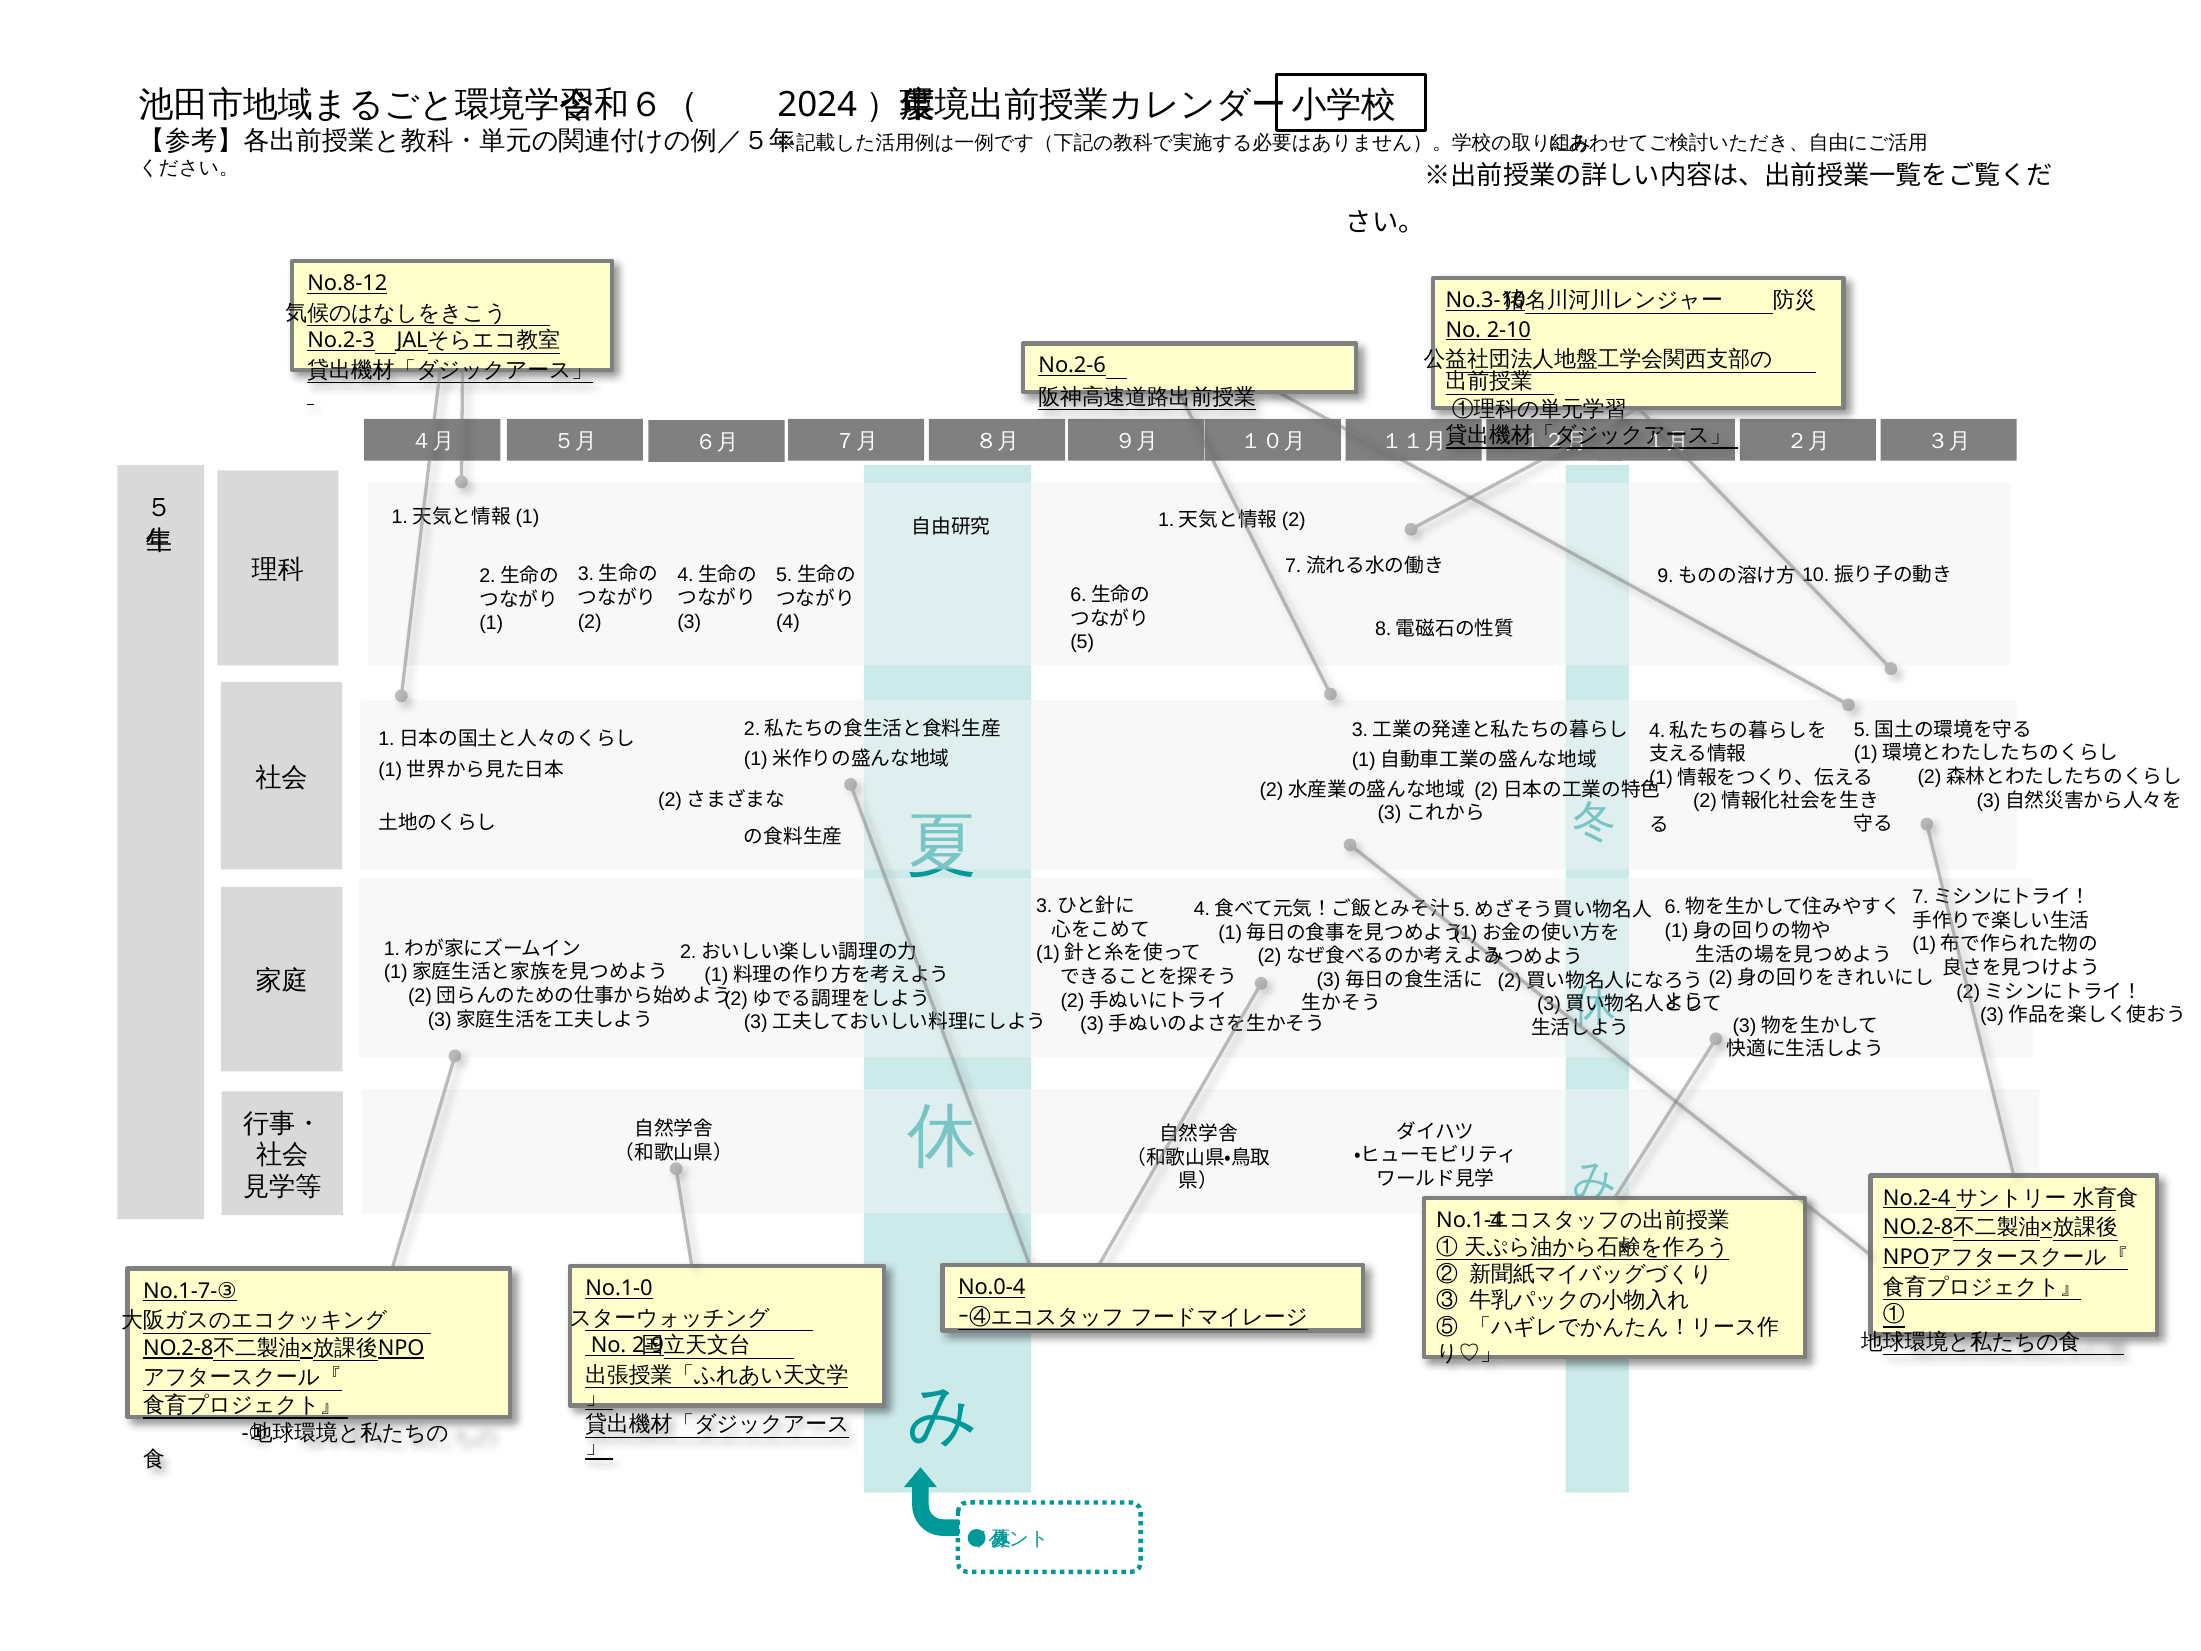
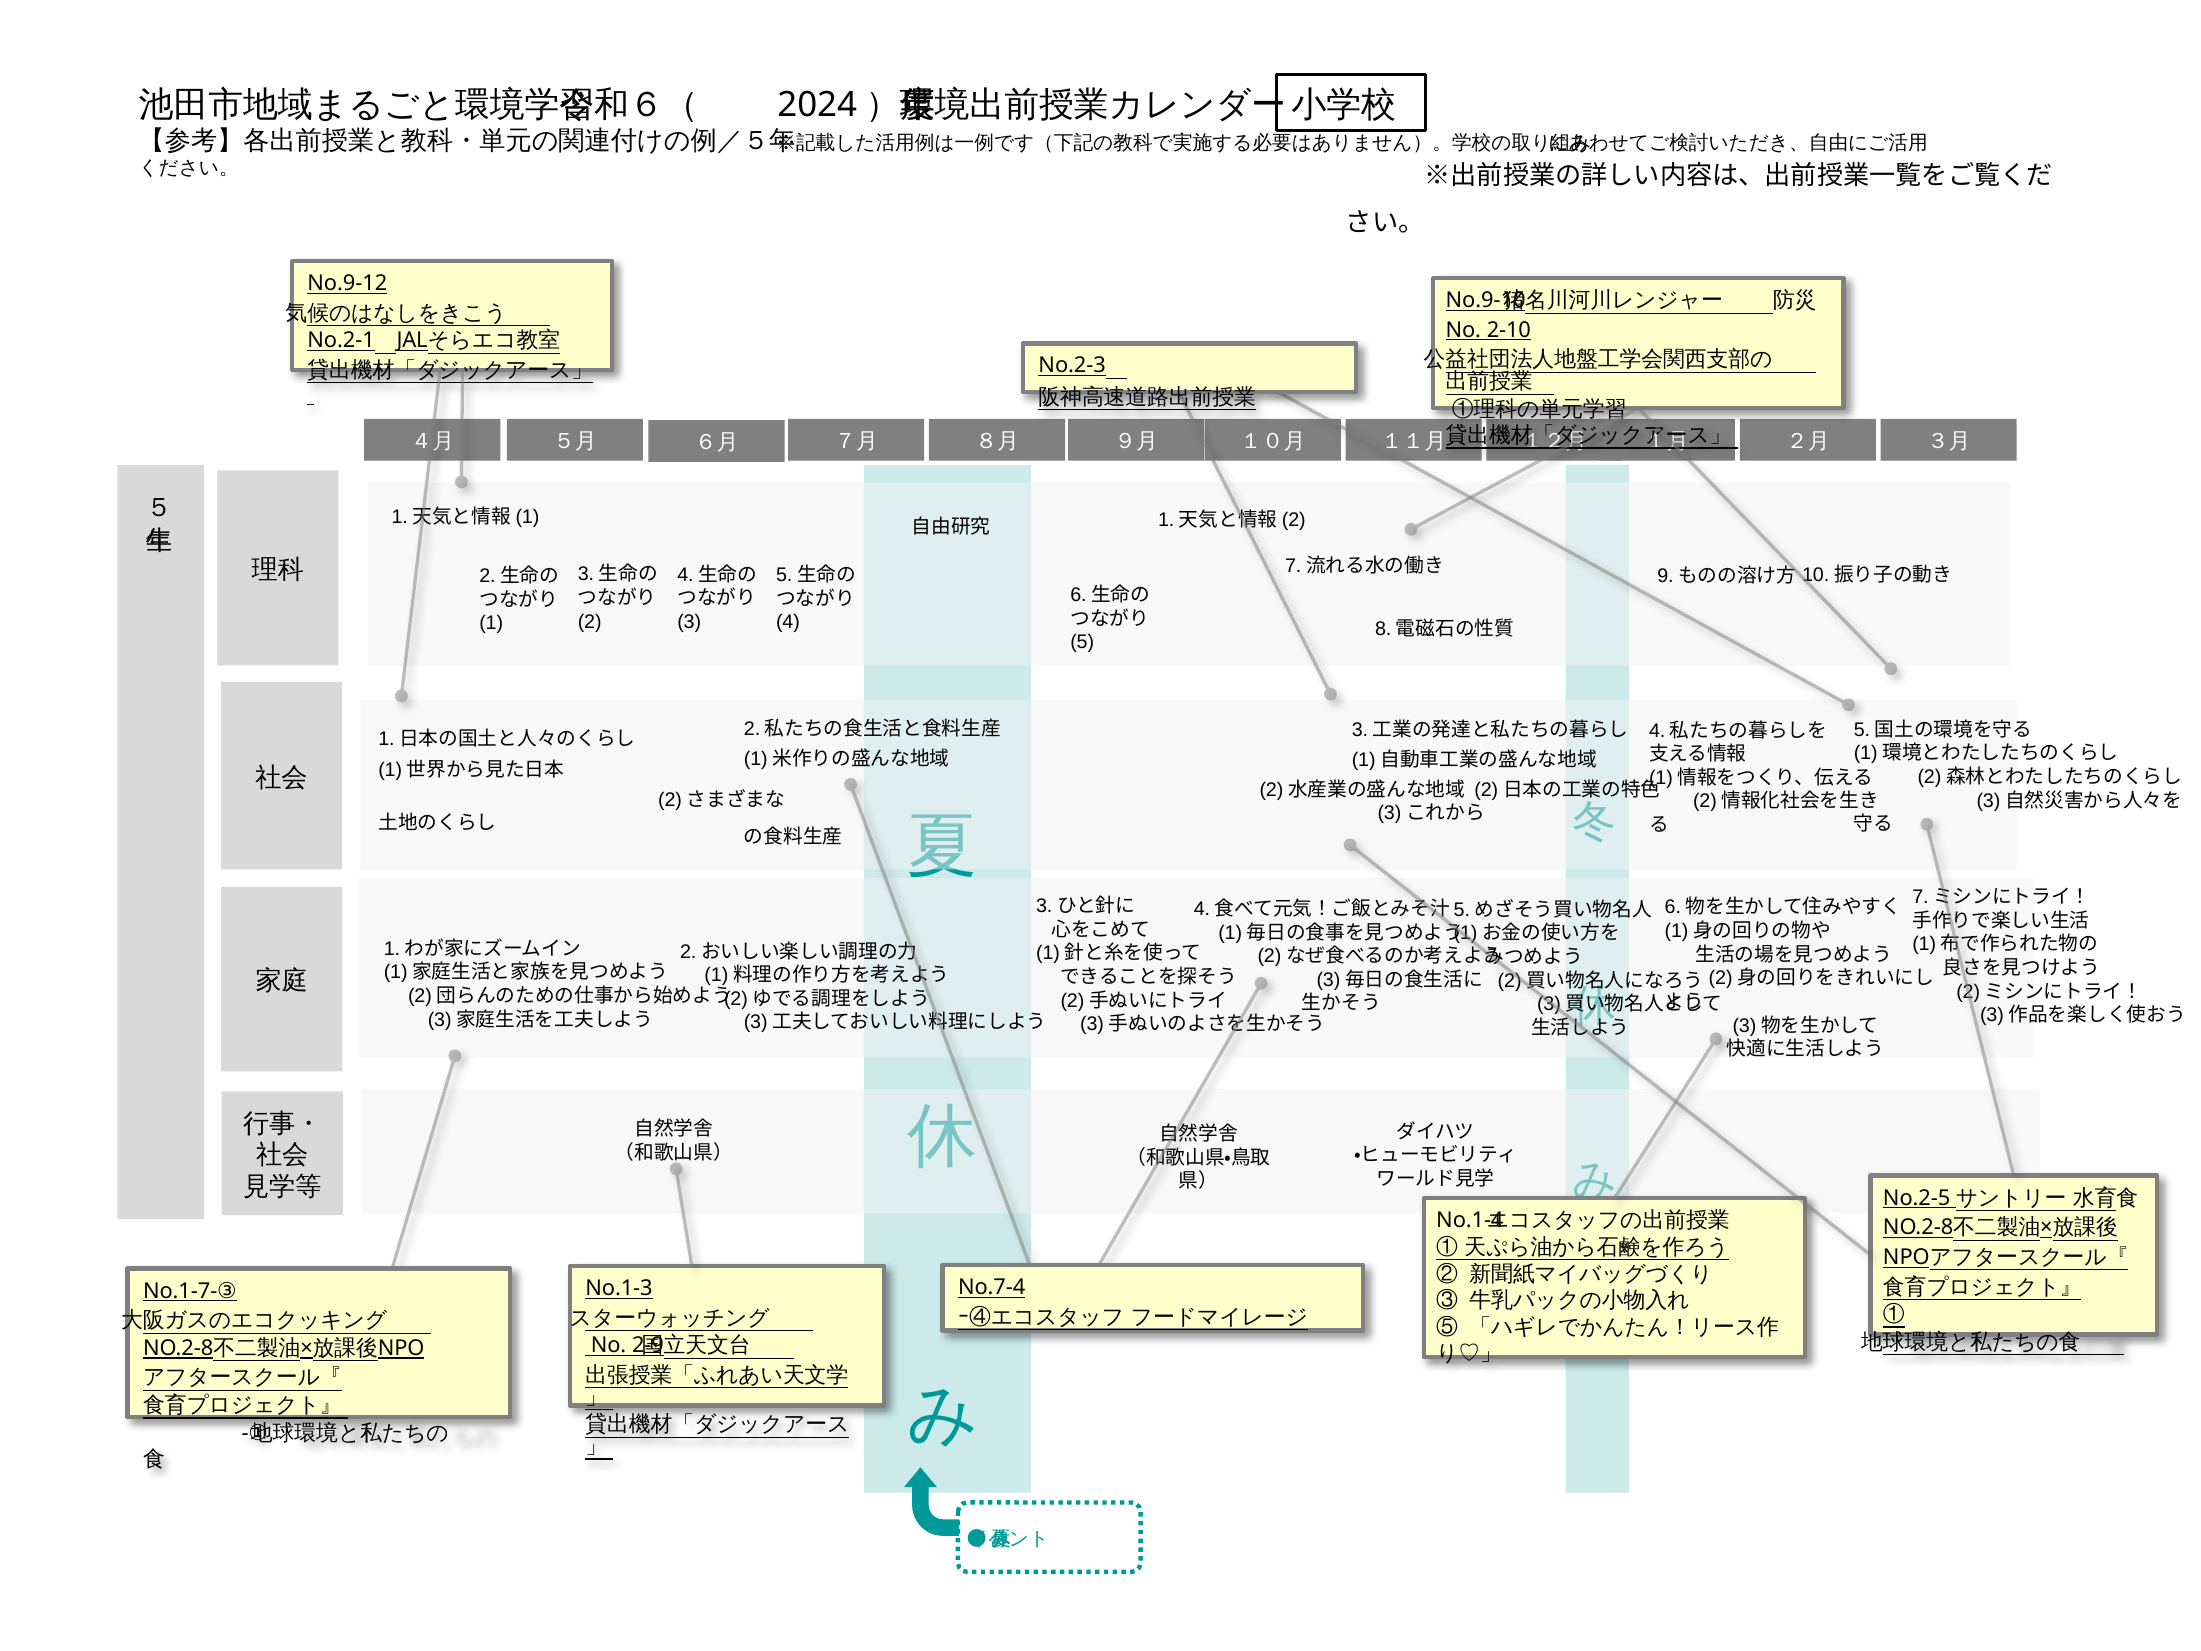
No.8-12: No.8-12 -> No.9-12
No.3-10: No.3-10 -> No.9-10
No.2-3: No.2-3 -> No.2-1
No.2-6: No.2-6 -> No.2-3
No.2-4: No.2-4 -> No.2-5
No.0-4: No.0-4 -> No.7-4
No.1-0: No.1-0 -> No.1-3
